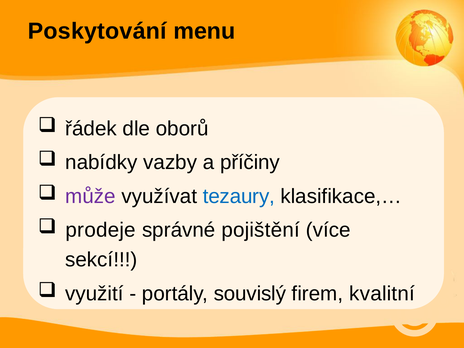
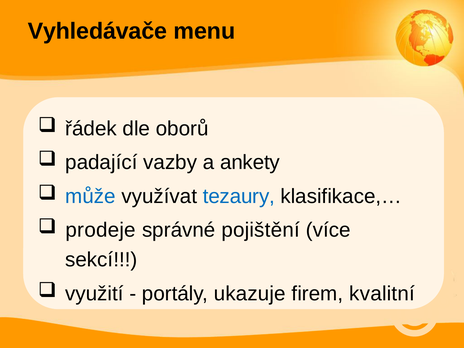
Poskytování: Poskytování -> Vyhledávače
nabídky: nabídky -> padající
příčiny: příčiny -> ankety
může colour: purple -> blue
souvislý: souvislý -> ukazuje
